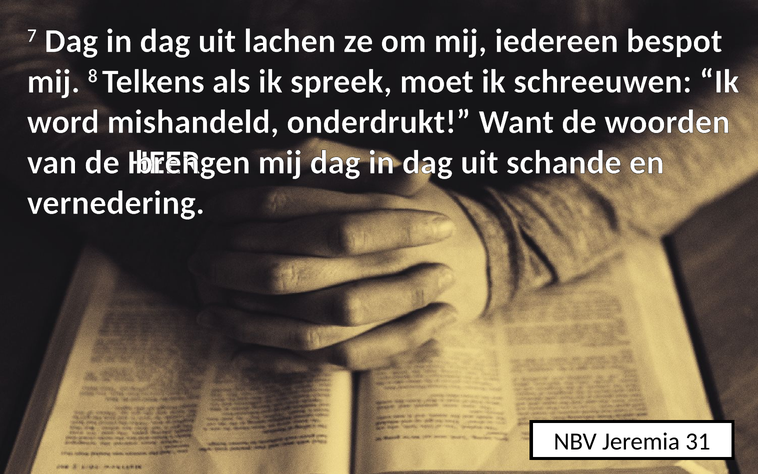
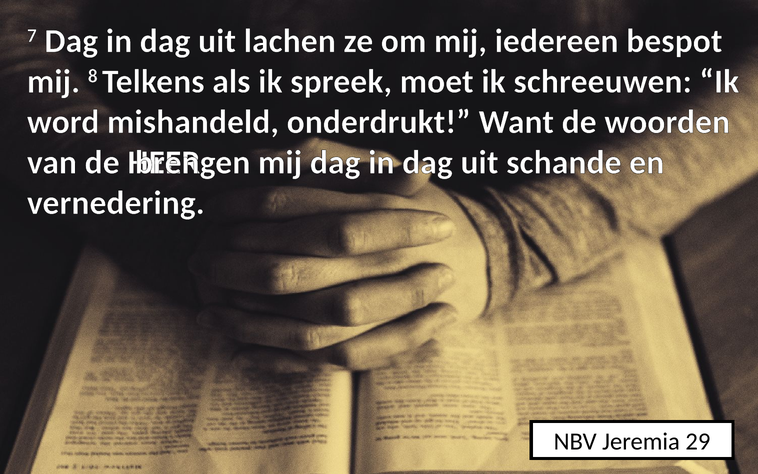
31: 31 -> 29
